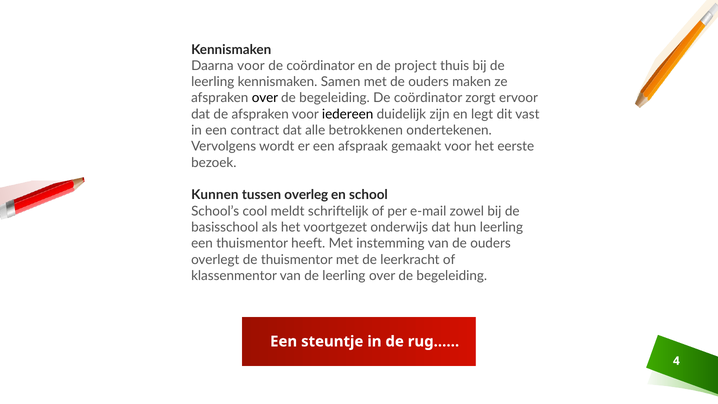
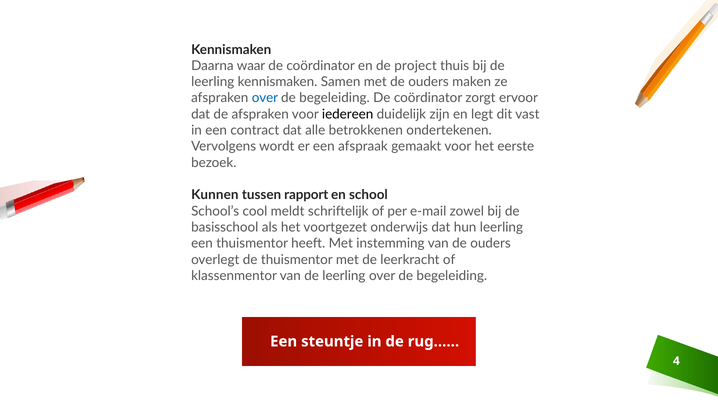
Daarna voor: voor -> waar
over at (265, 98) colour: black -> blue
overleg: overleg -> rapport
